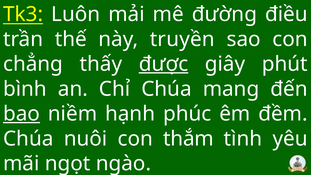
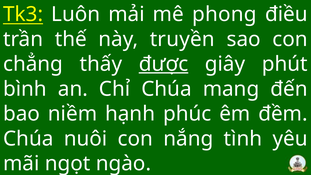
đường: đường -> phong
bao underline: present -> none
thắm: thắm -> nắng
